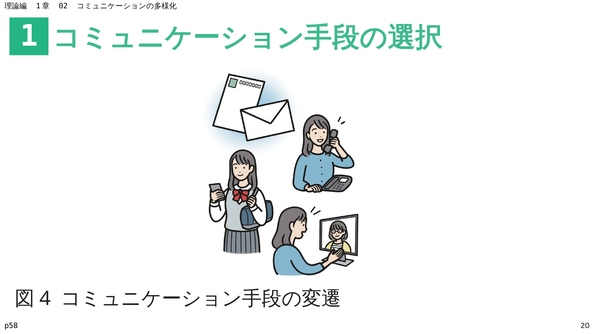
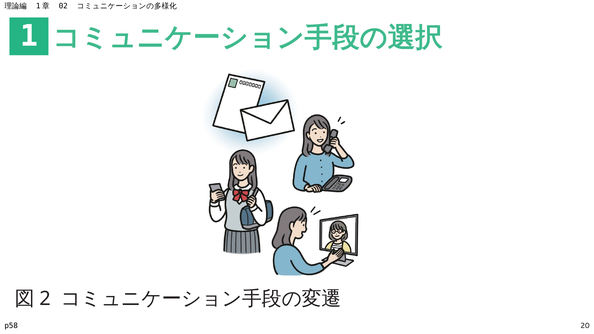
4: 4 -> 2
